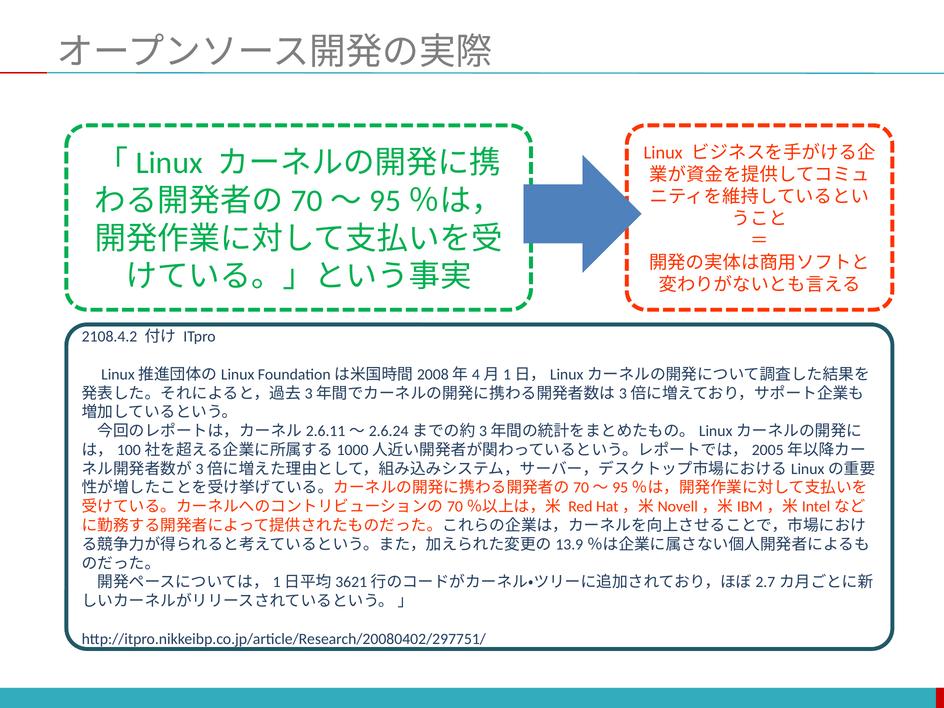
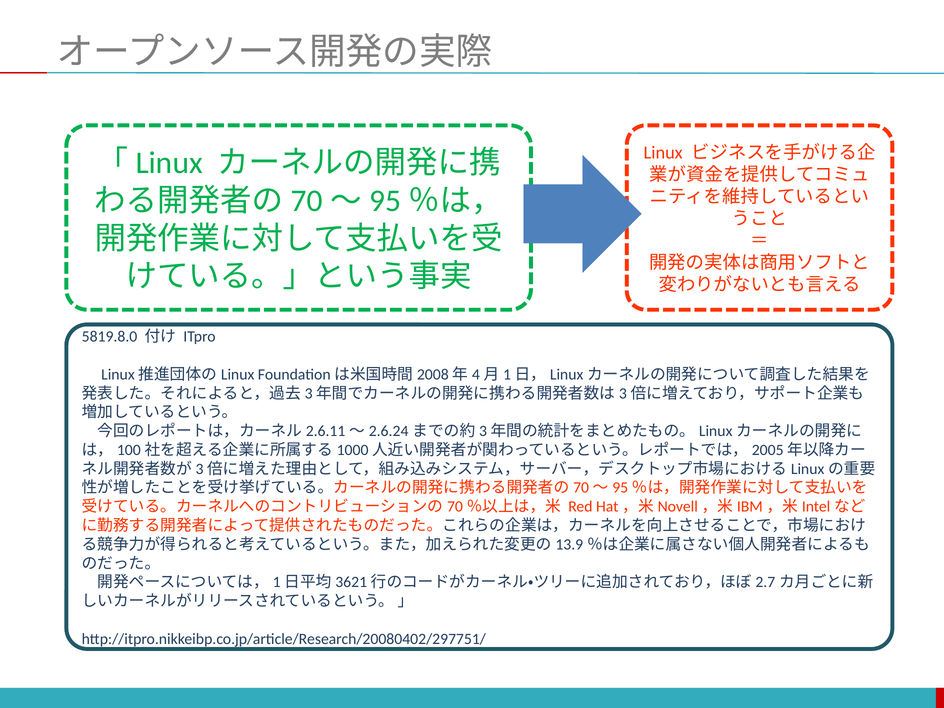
2108.4.2: 2108.4.2 -> 5819.8.0
